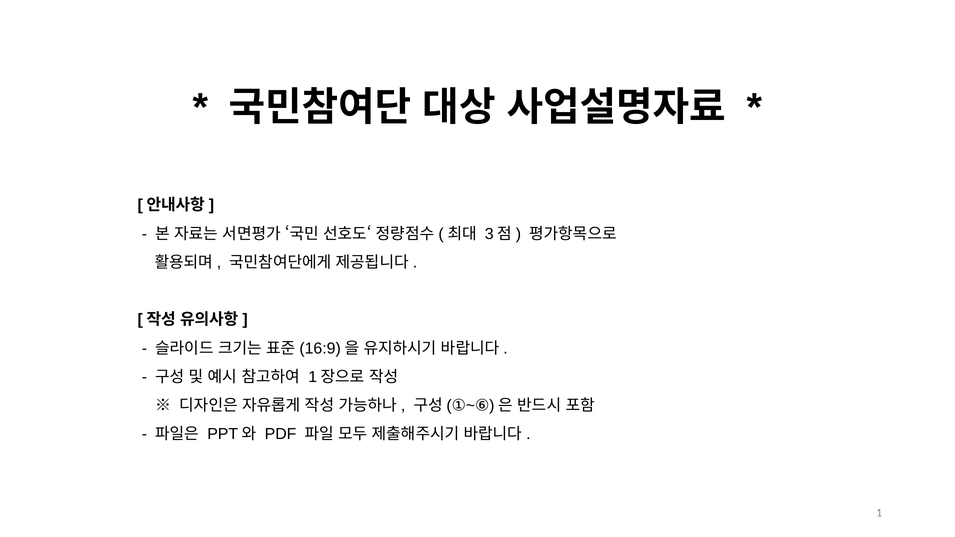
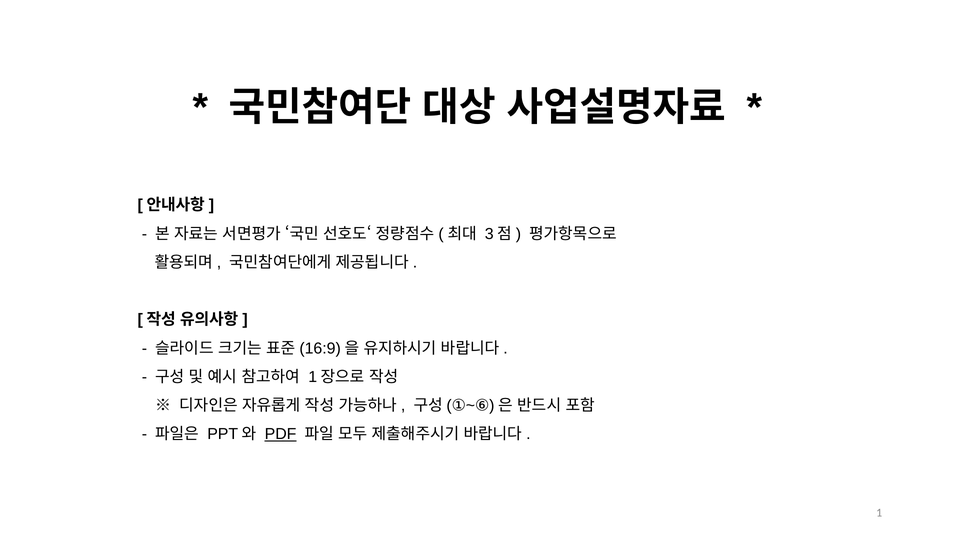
PDF underline: none -> present
